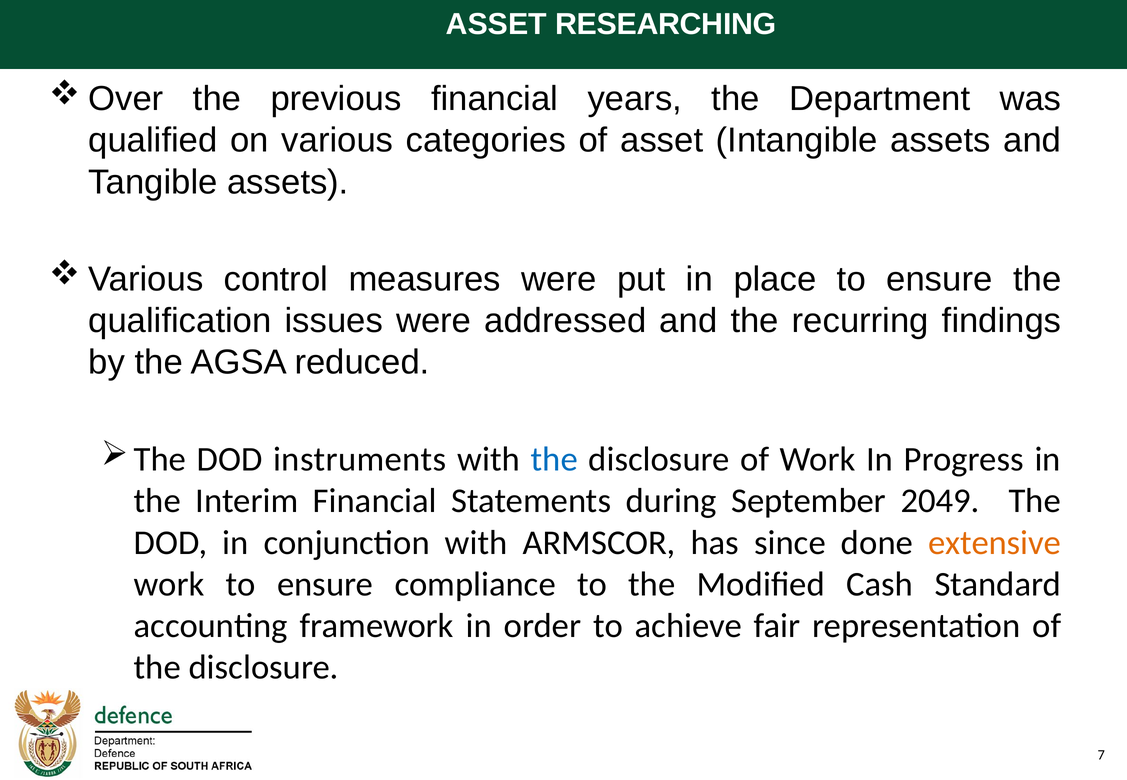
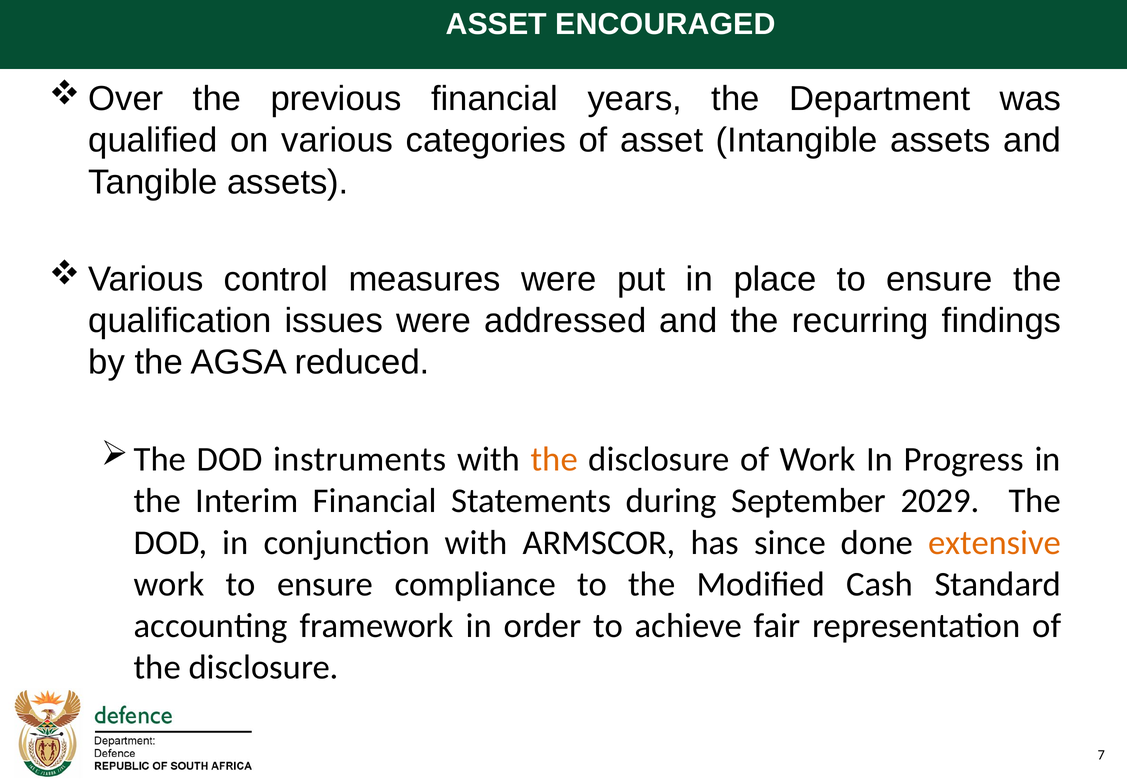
RESEARCHING: RESEARCHING -> ENCOURAGED
the at (554, 460) colour: blue -> orange
2049: 2049 -> 2029
